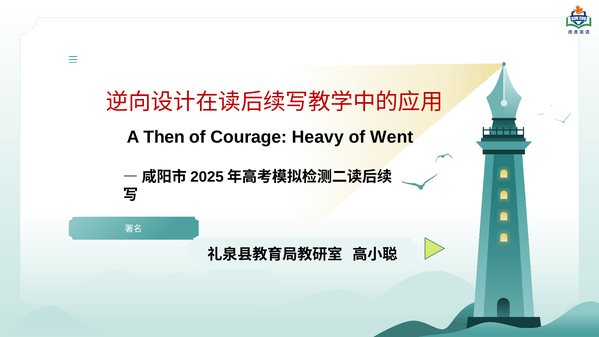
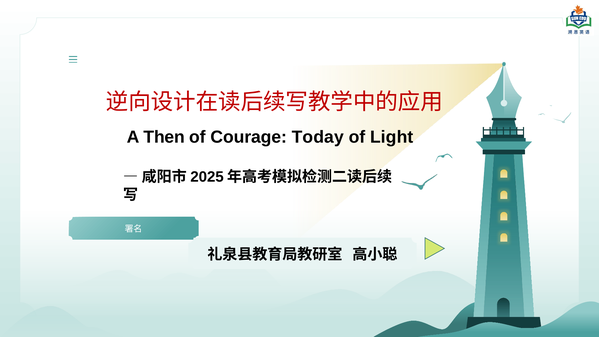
Heavy: Heavy -> Today
Went: Went -> Light
